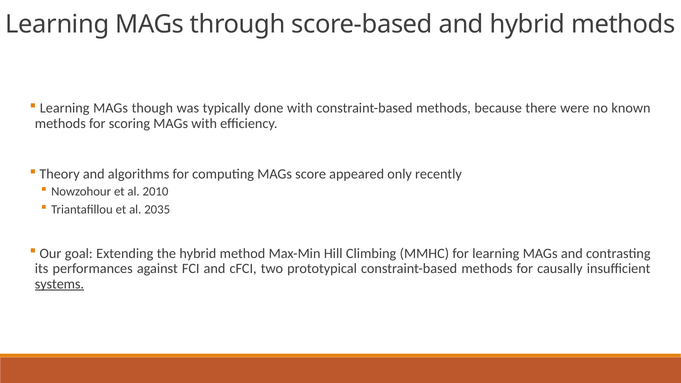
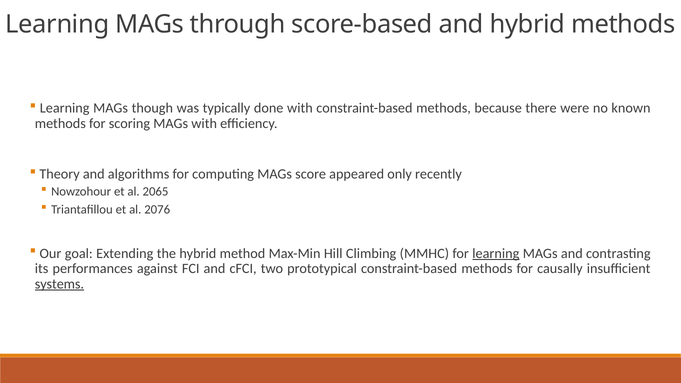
2010: 2010 -> 2065
2035: 2035 -> 2076
learning at (496, 253) underline: none -> present
